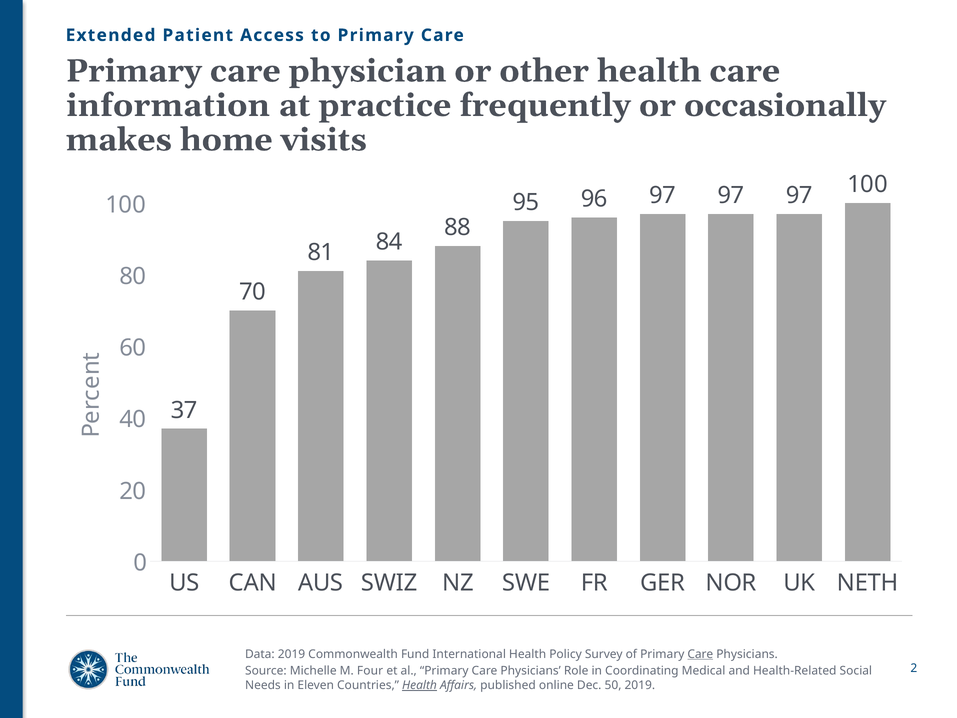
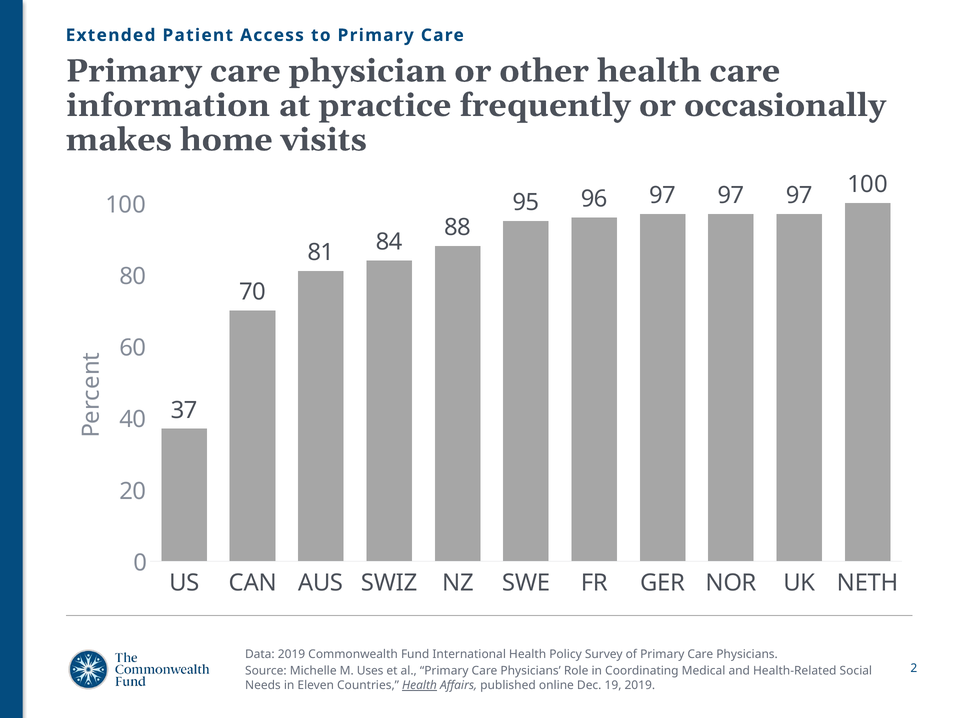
Care at (700, 654) underline: present -> none
Four: Four -> Uses
50: 50 -> 19
